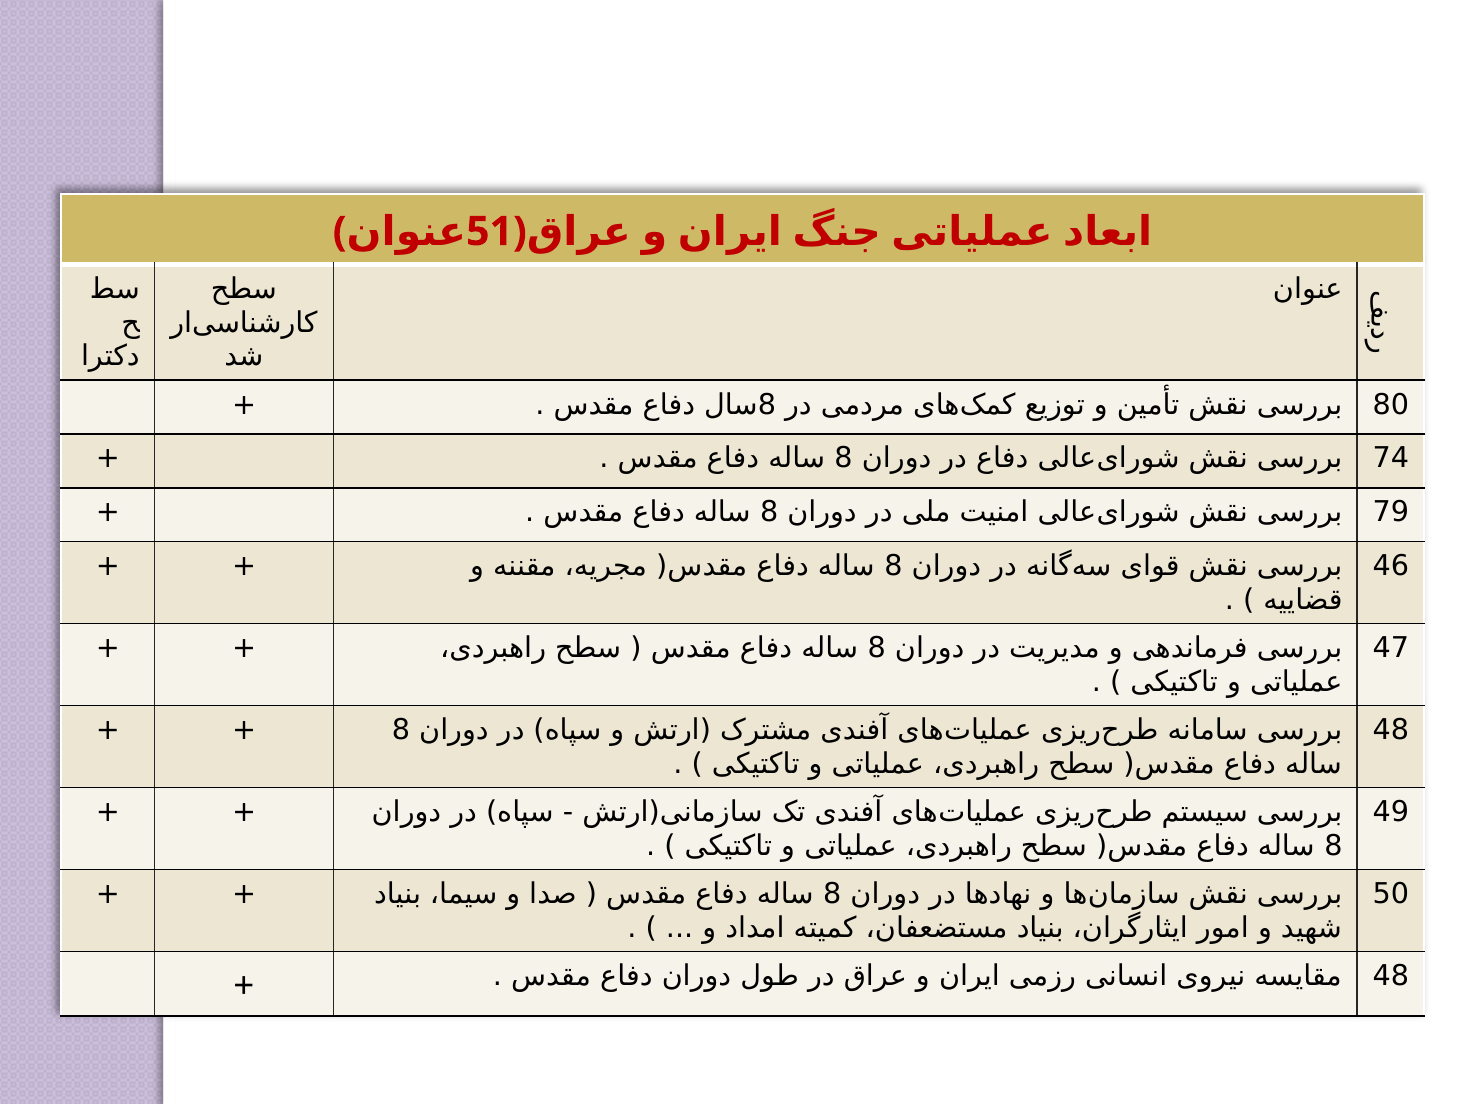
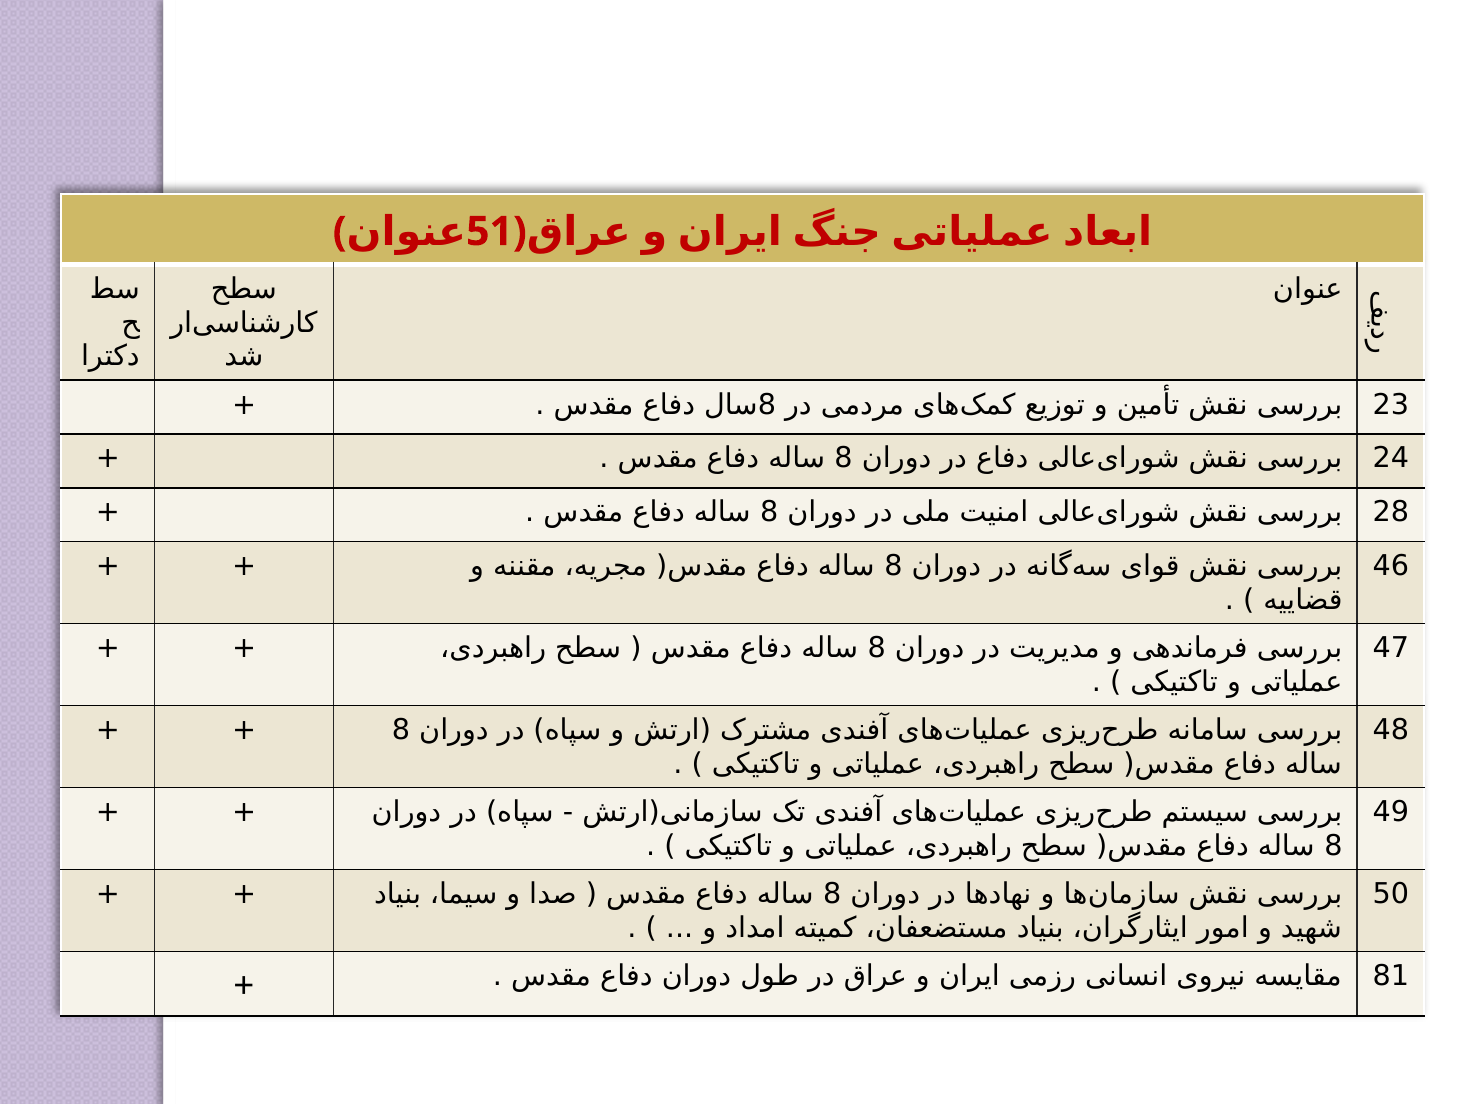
80: 80 -> 23
74: 74 -> 24
79: 79 -> 28
48 at (1391, 977): 48 -> 81
